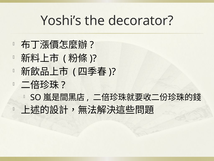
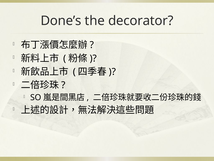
Yoshi’s: Yoshi’s -> Done’s
